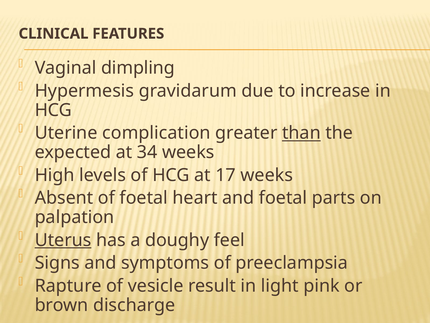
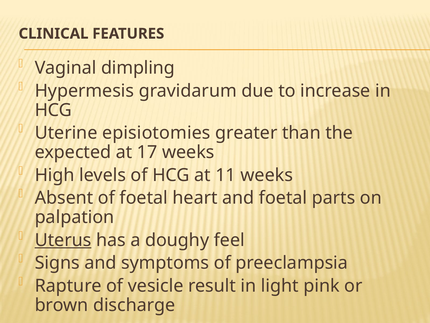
complication: complication -> episiotomies
than underline: present -> none
34: 34 -> 17
17: 17 -> 11
